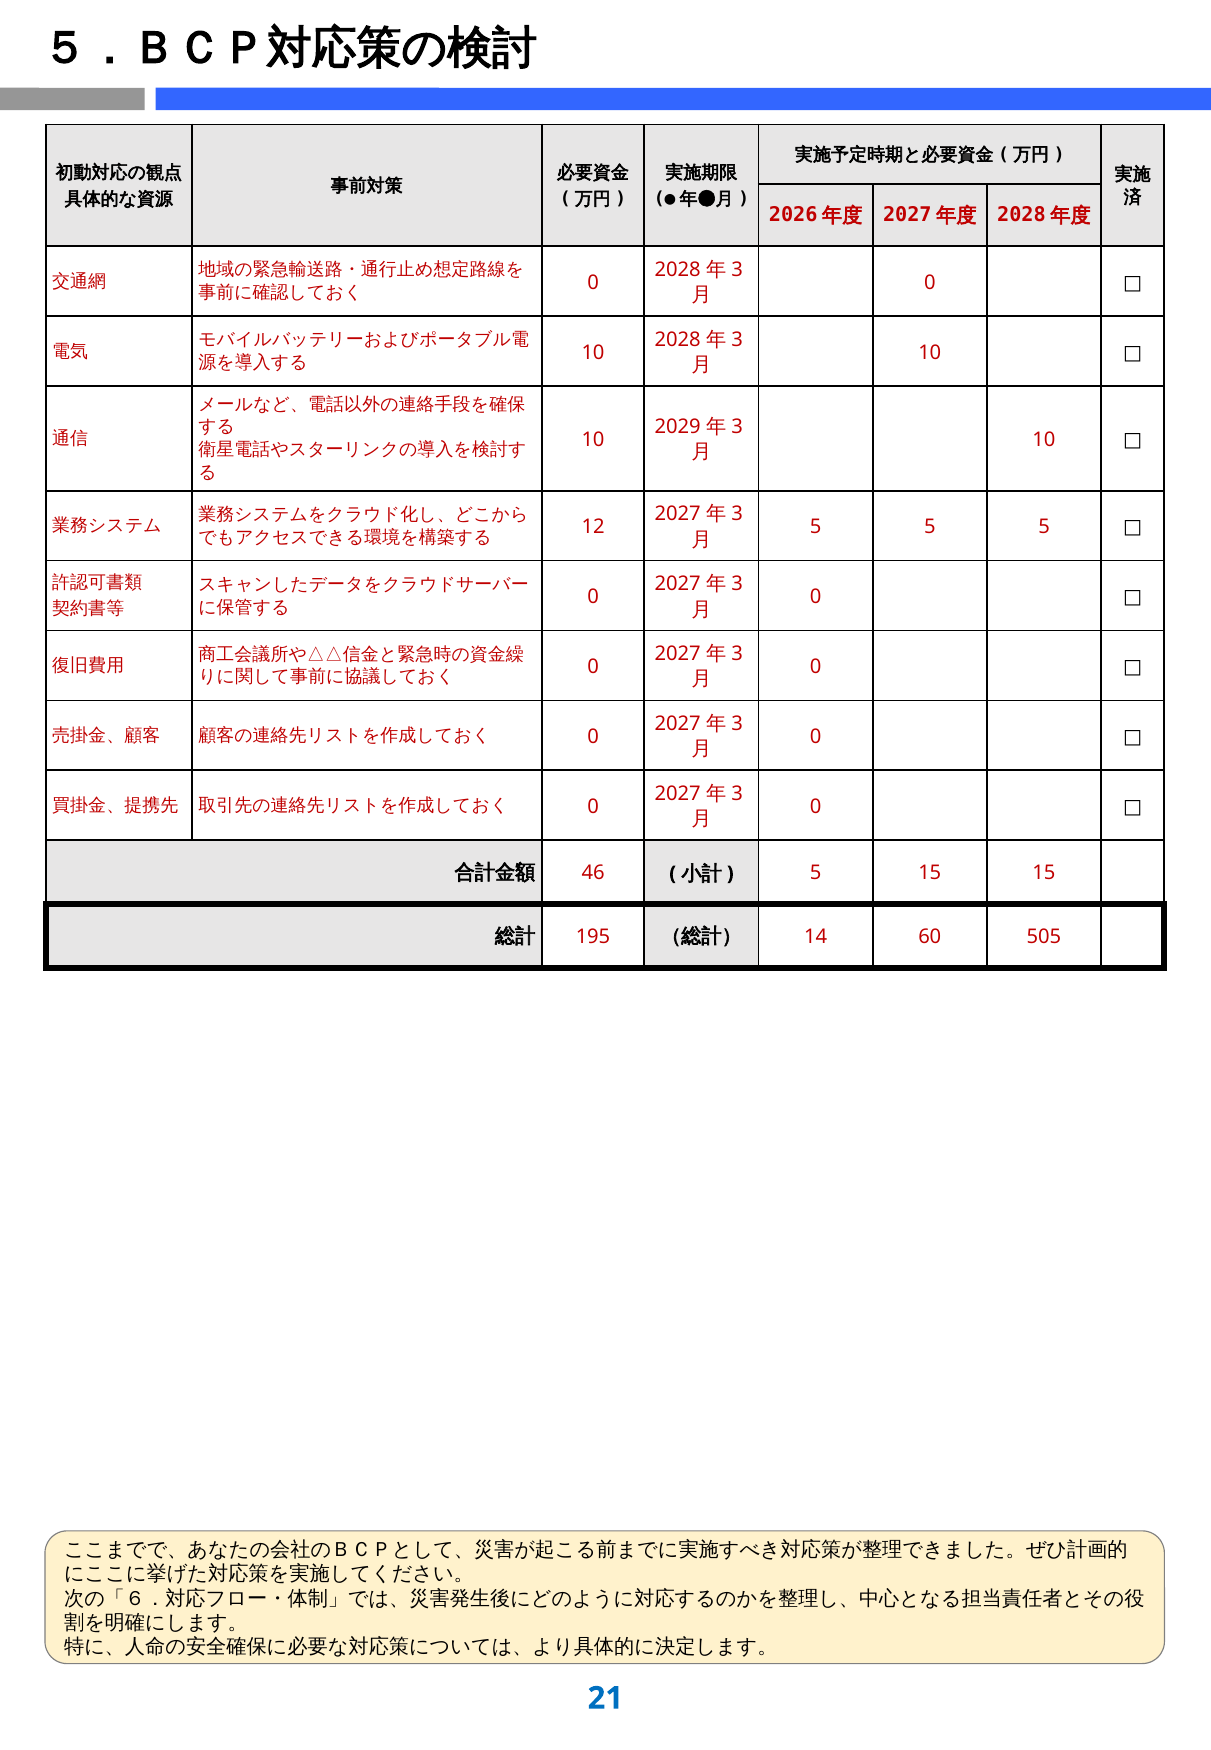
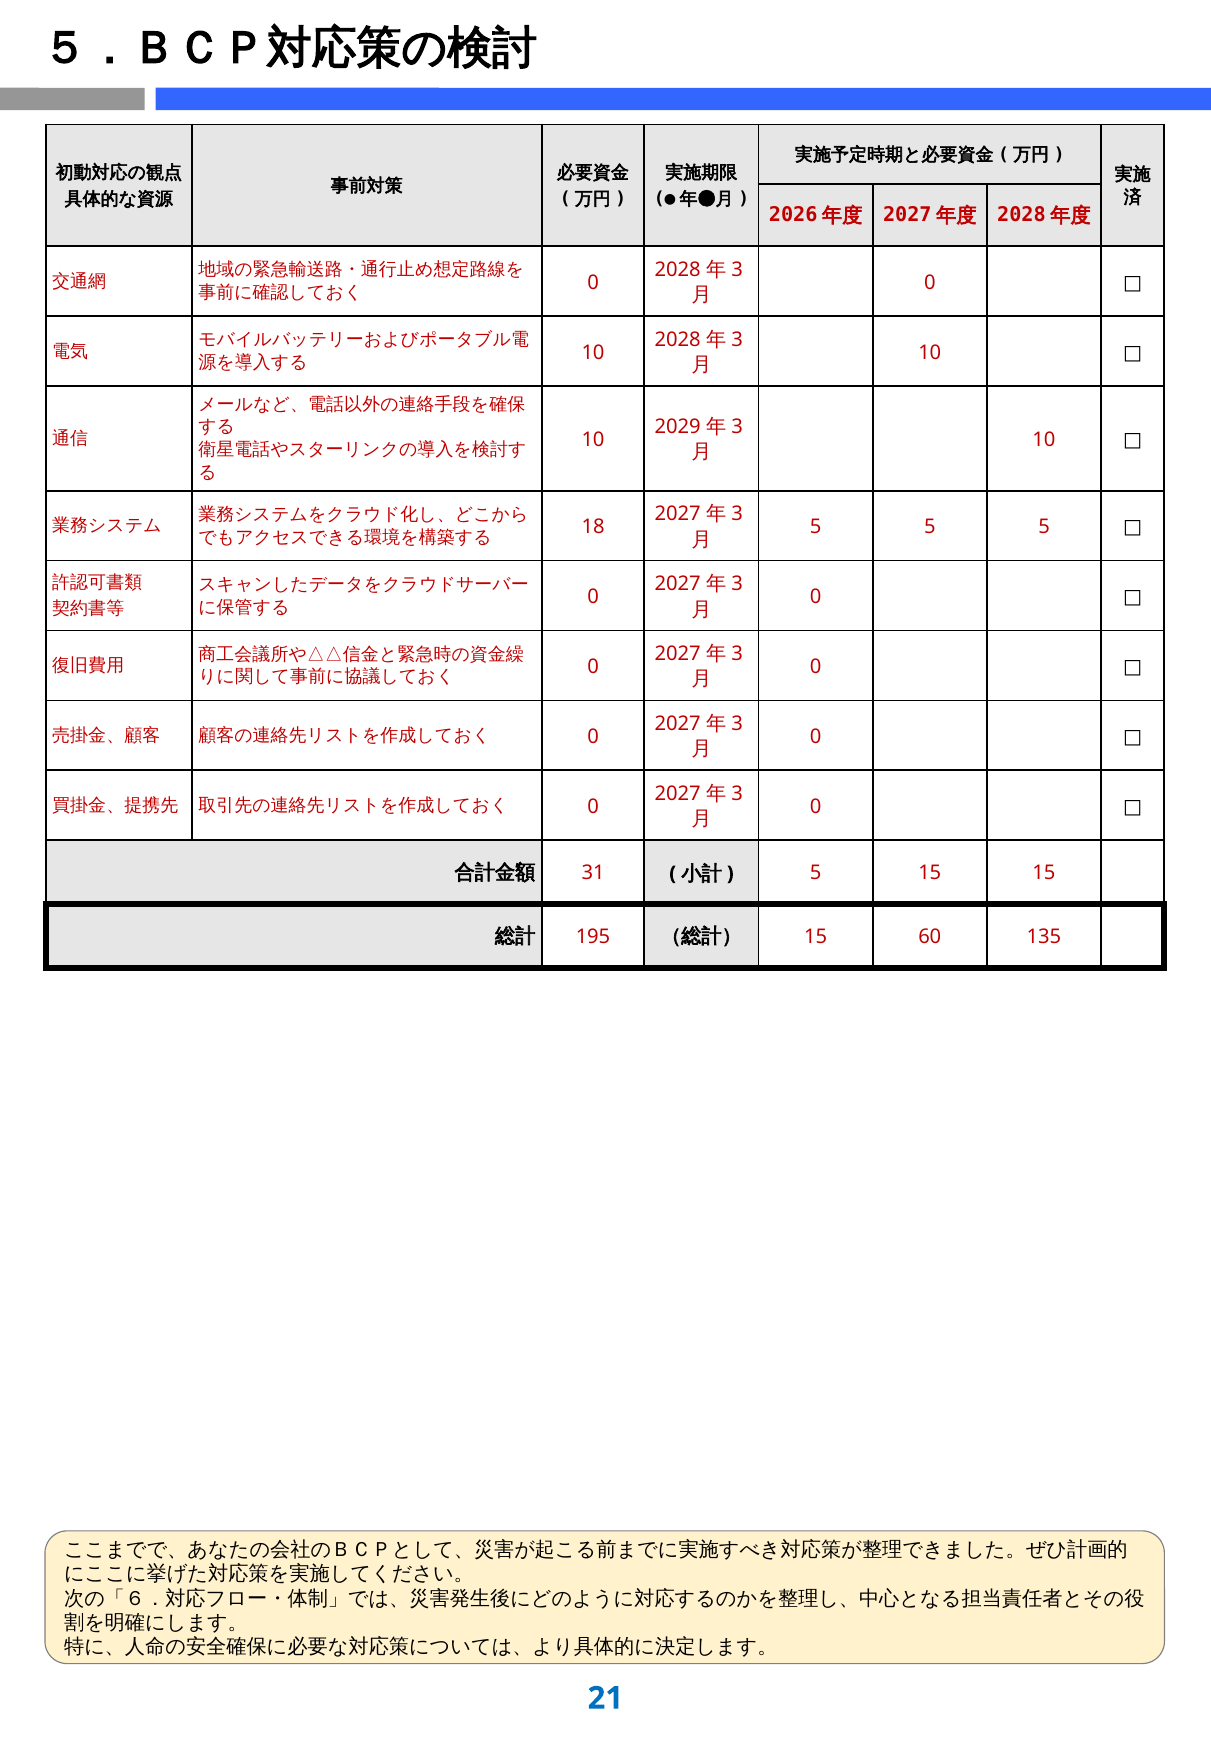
12: 12 -> 18
46: 46 -> 31
14 at (816, 937): 14 -> 15
505: 505 -> 135
